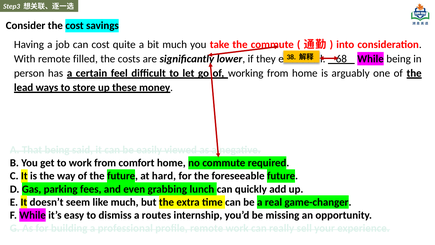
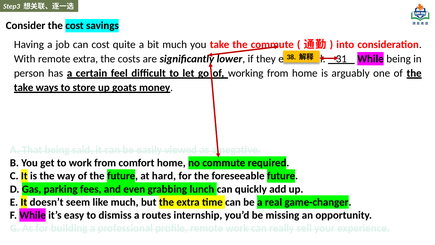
remote filled: filled -> extra
68: 68 -> 31
lead at (24, 88): lead -> take
these: these -> goats
